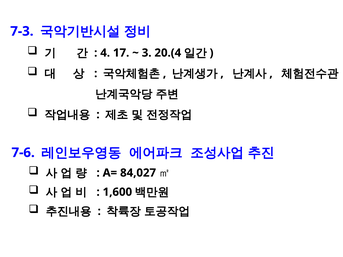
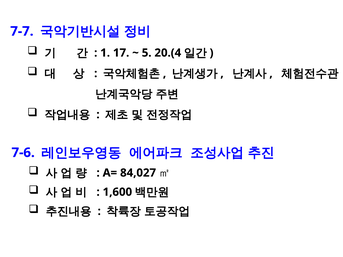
7-3: 7-3 -> 7-7
4: 4 -> 1
3: 3 -> 5
